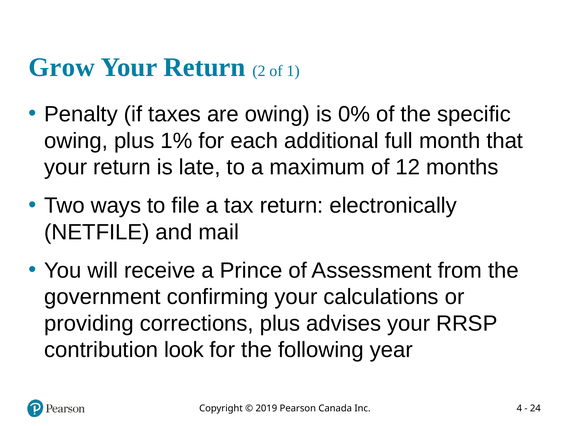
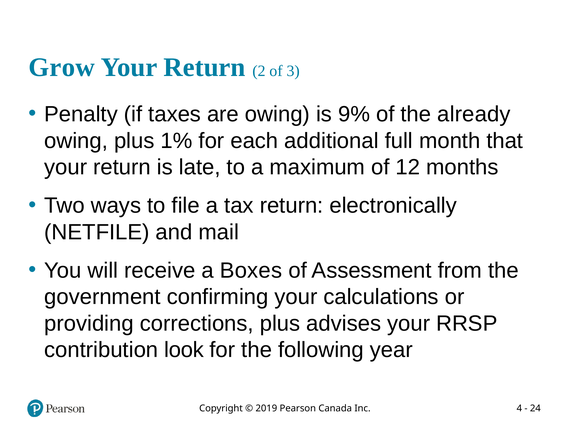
1: 1 -> 3
0%: 0% -> 9%
specific: specific -> already
Prince: Prince -> Boxes
